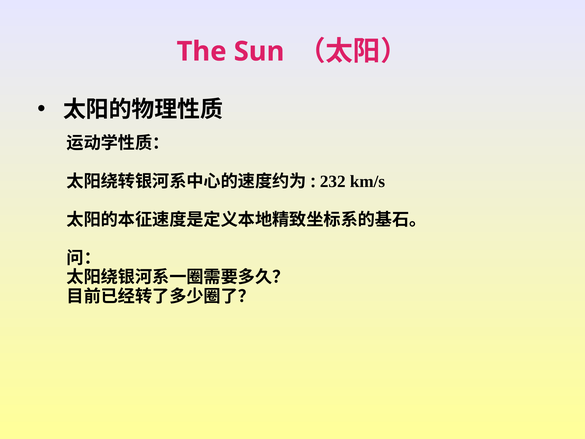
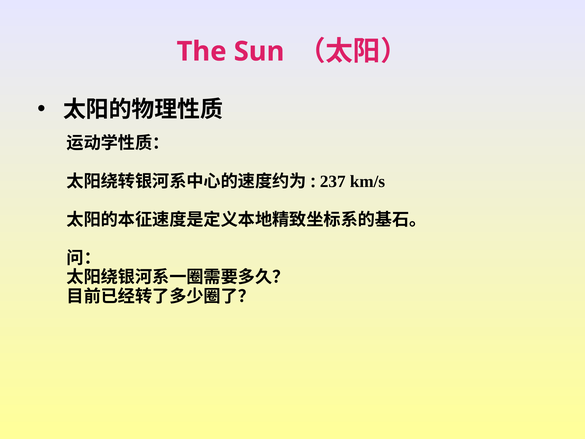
232: 232 -> 237
